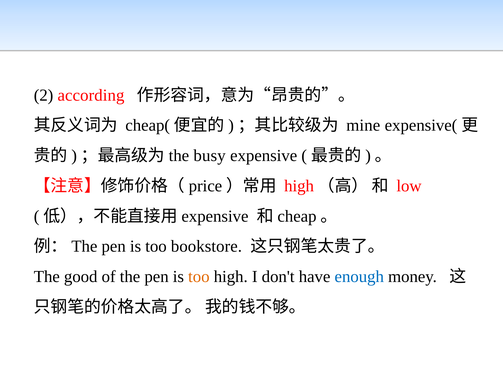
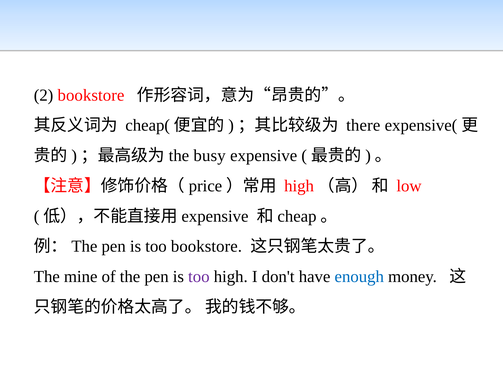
2 according: according -> bookstore
mine: mine -> there
good: good -> mine
too at (199, 276) colour: orange -> purple
